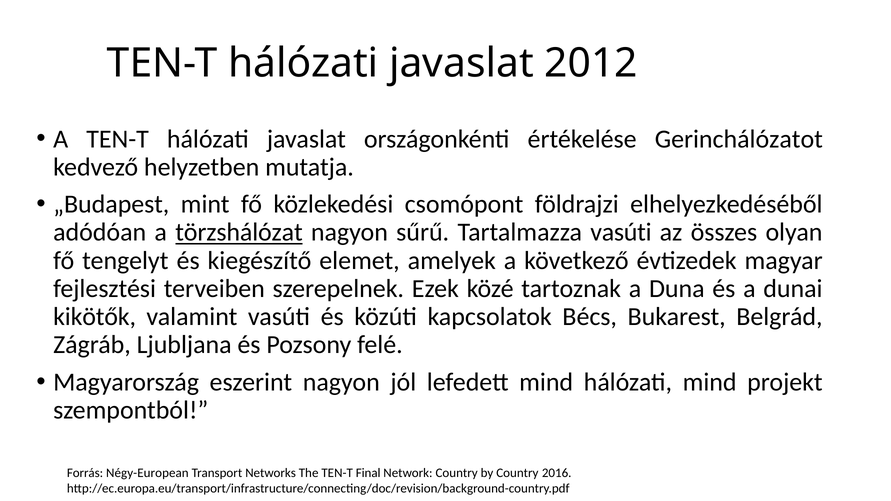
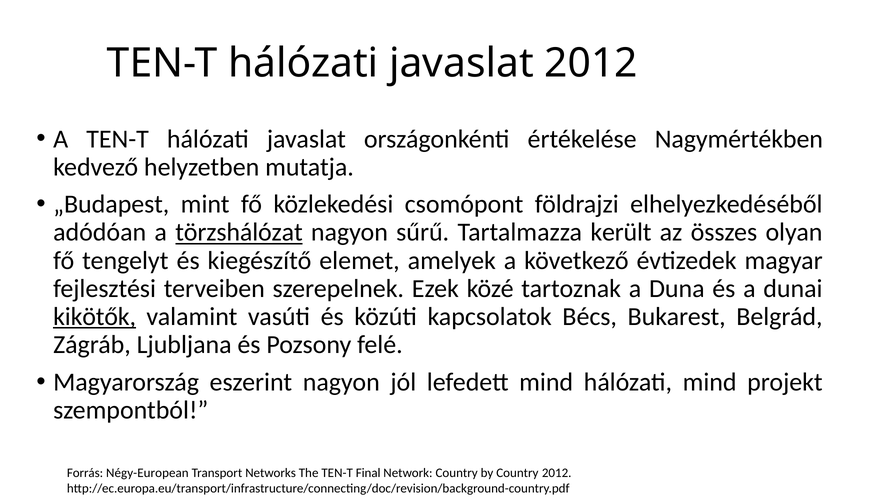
Gerinchálózatot: Gerinchálózatot -> Nagymértékben
Tartalmazza vasúti: vasúti -> került
kikötők underline: none -> present
Country 2016: 2016 -> 2012
